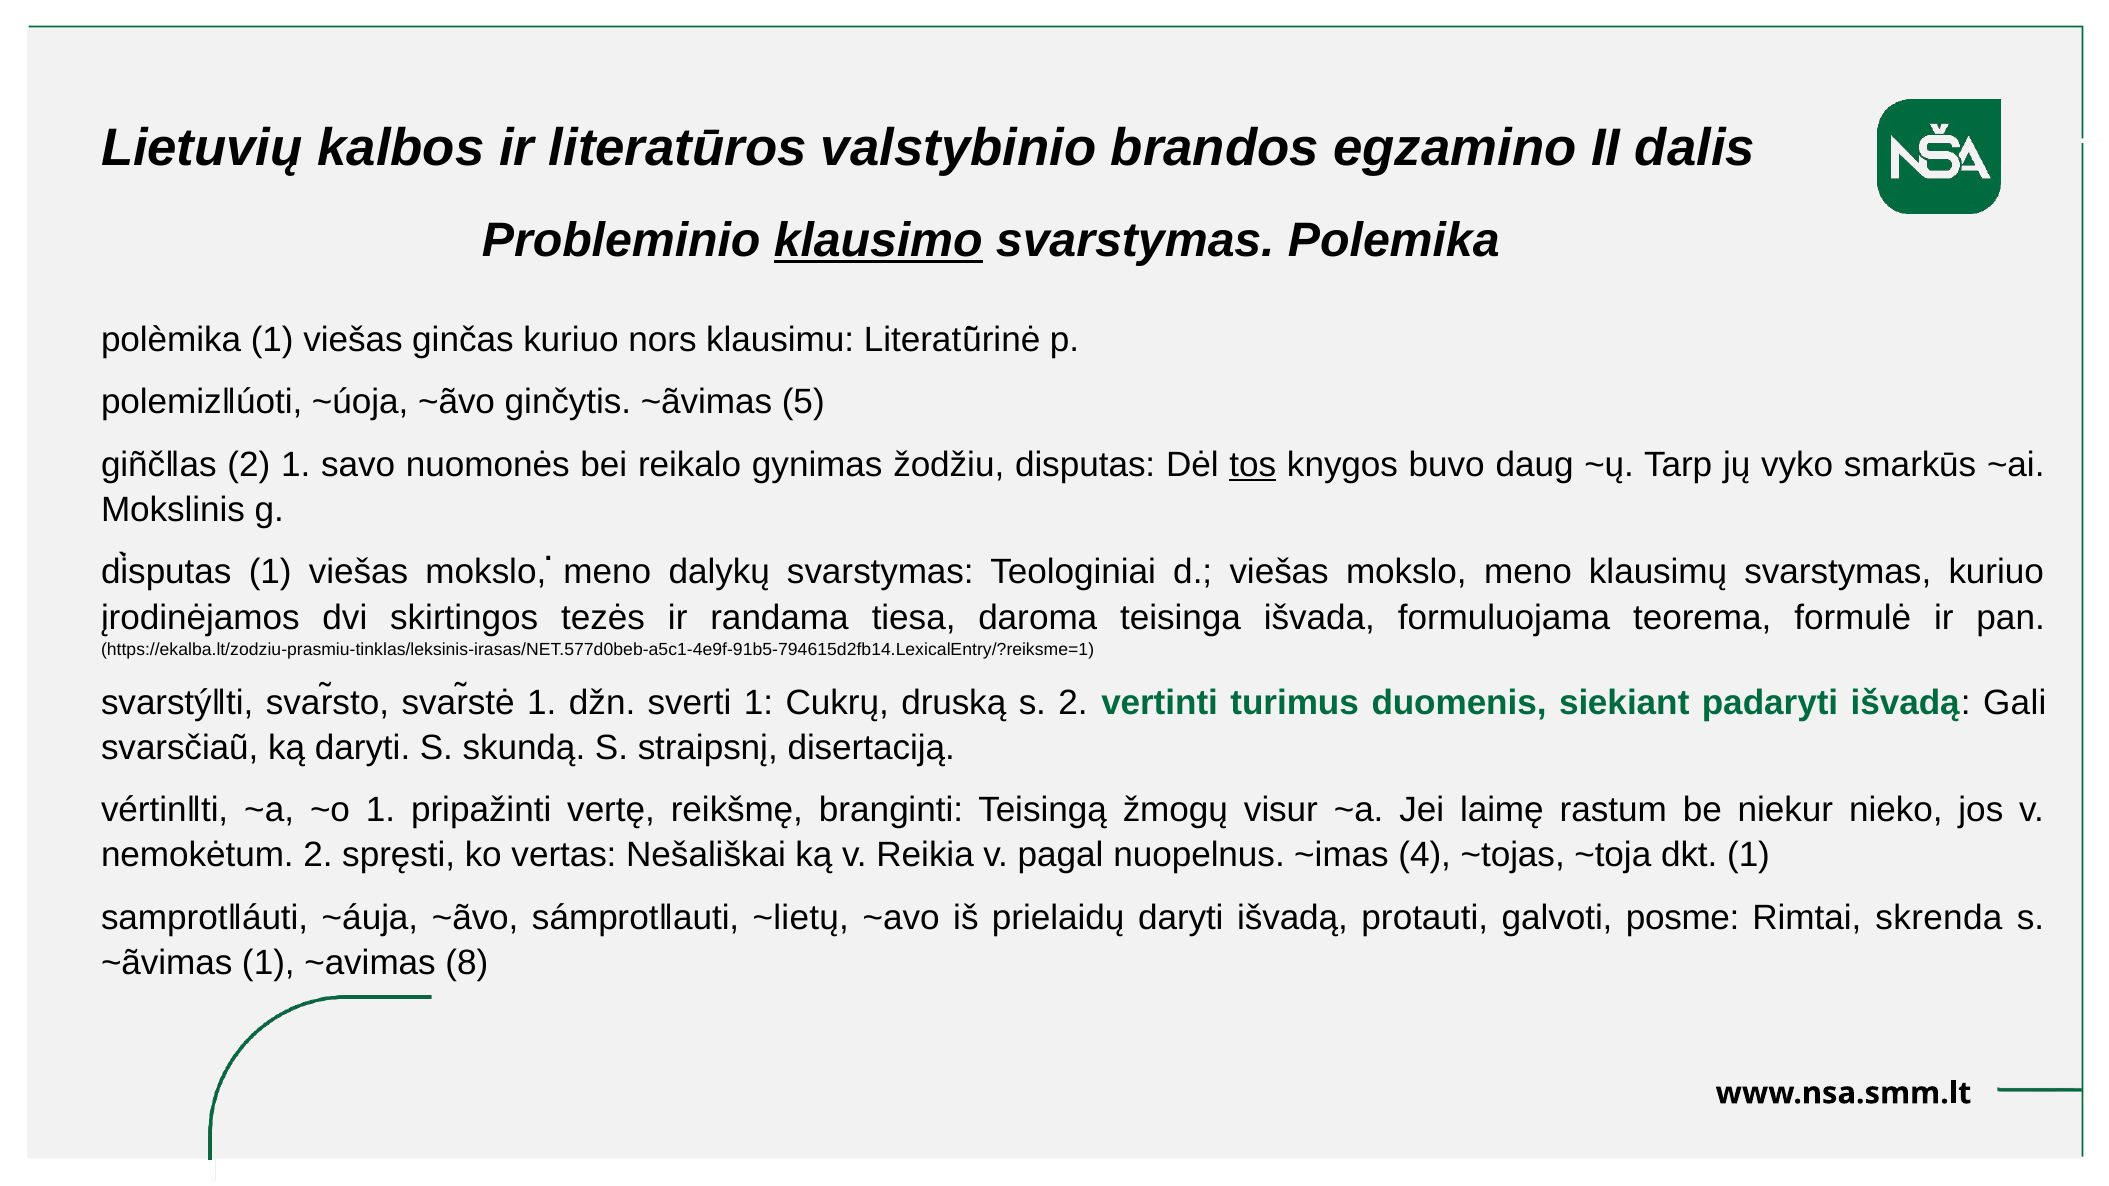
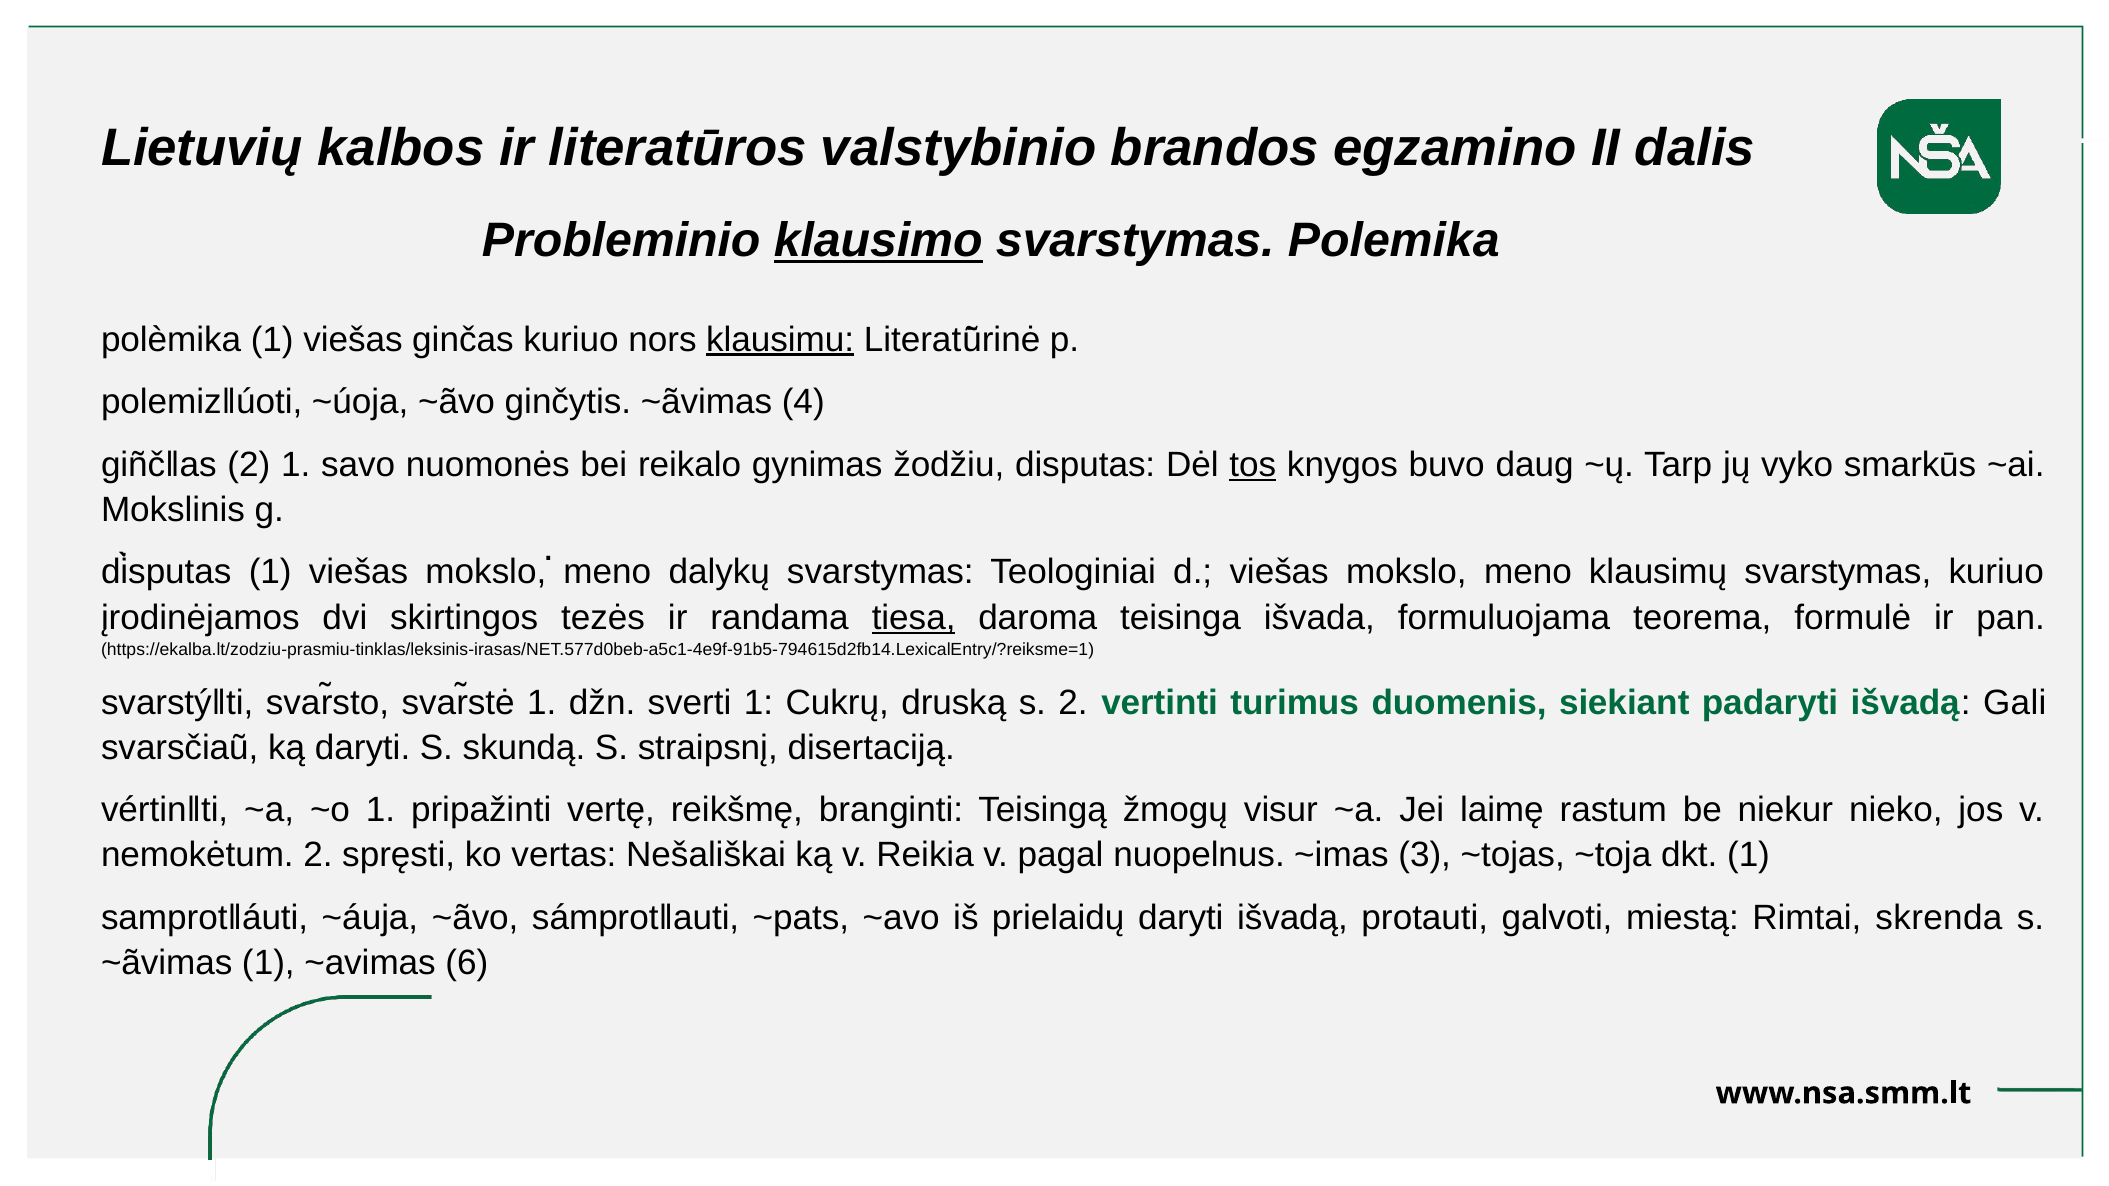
klausimu underline: none -> present
5: 5 -> 4
tiesa underline: none -> present
4: 4 -> 3
~lietų: ~lietų -> ~pats
posme: posme -> miestą
8: 8 -> 6
